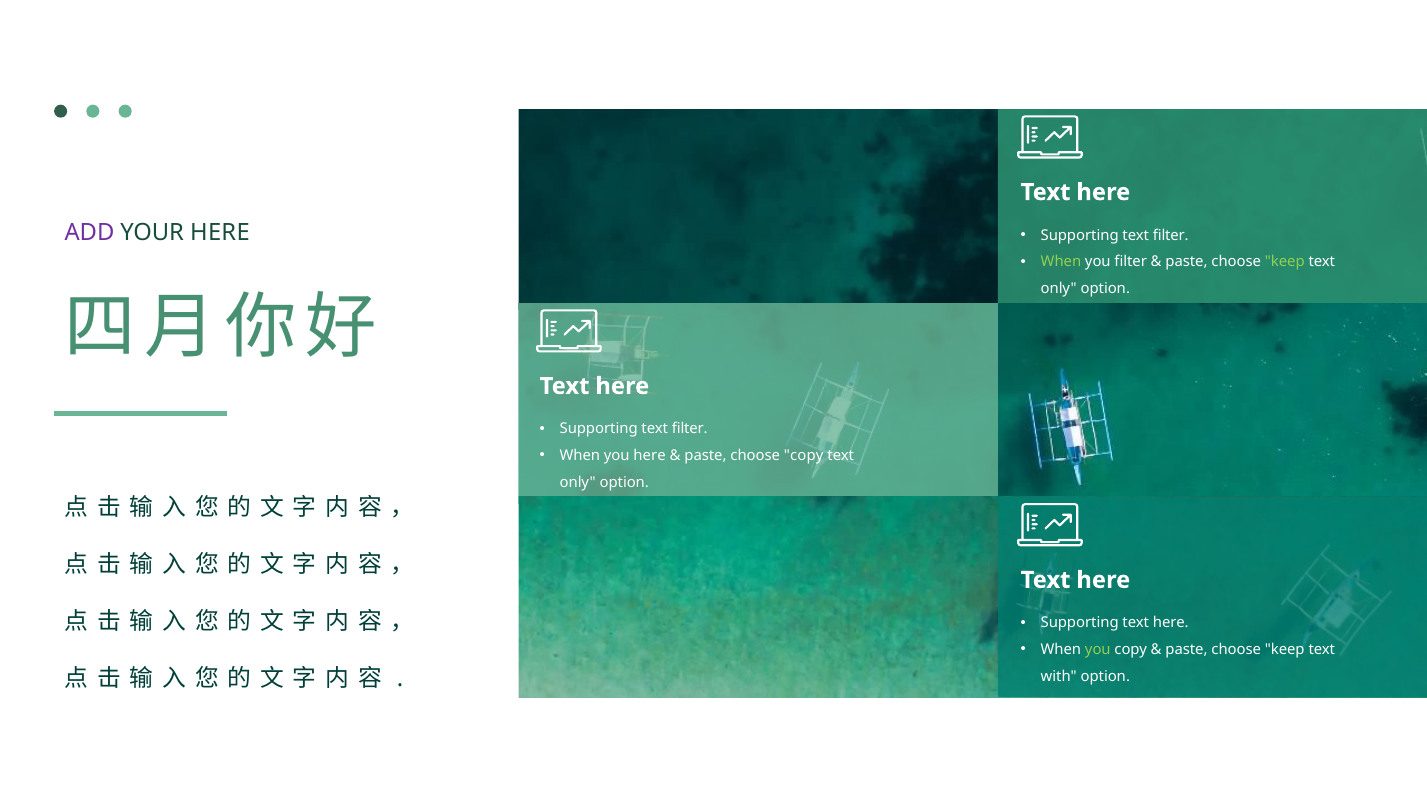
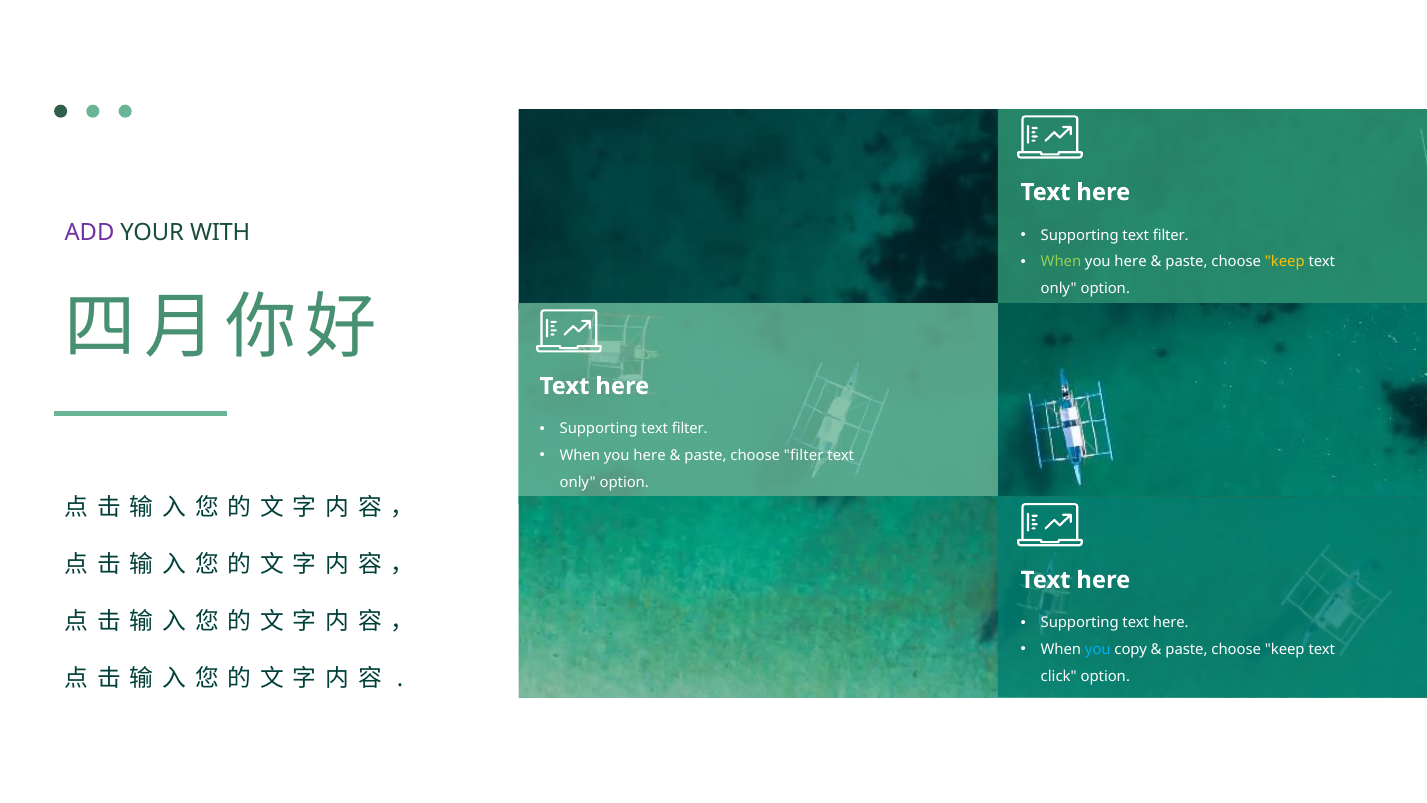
YOUR HERE: HERE -> WITH
filter at (1131, 262): filter -> here
keep at (1285, 262) colour: light green -> yellow
choose copy: copy -> filter
you at (1098, 650) colour: light green -> light blue
with: with -> click
